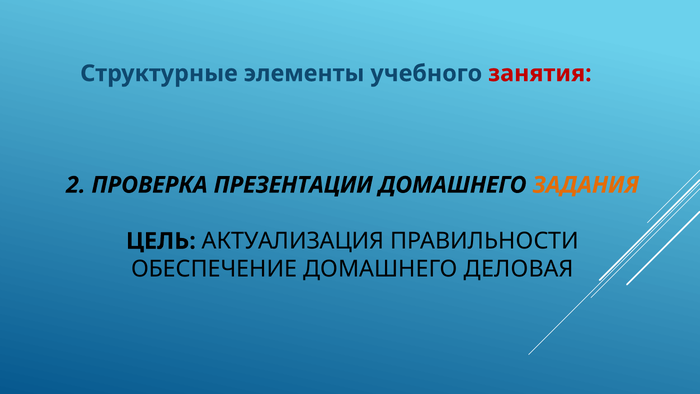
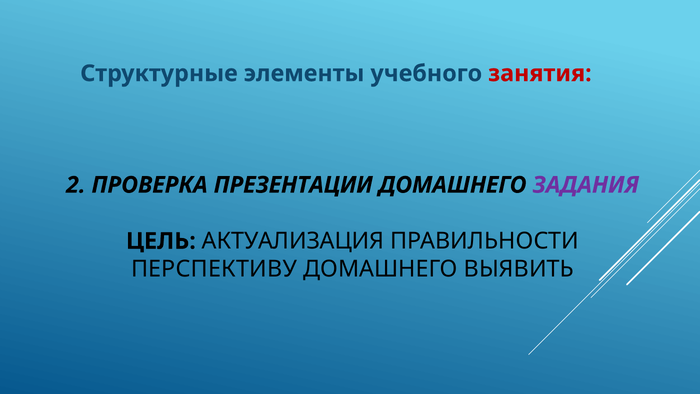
ЗАДАНИЯ colour: orange -> purple
ОБЕСПЕЧЕНИЕ: ОБЕСПЕЧЕНИЕ -> ПЕРСПЕКТИВУ
ДЕЛОВАЯ: ДЕЛОВАЯ -> ВЫЯВИТЬ
